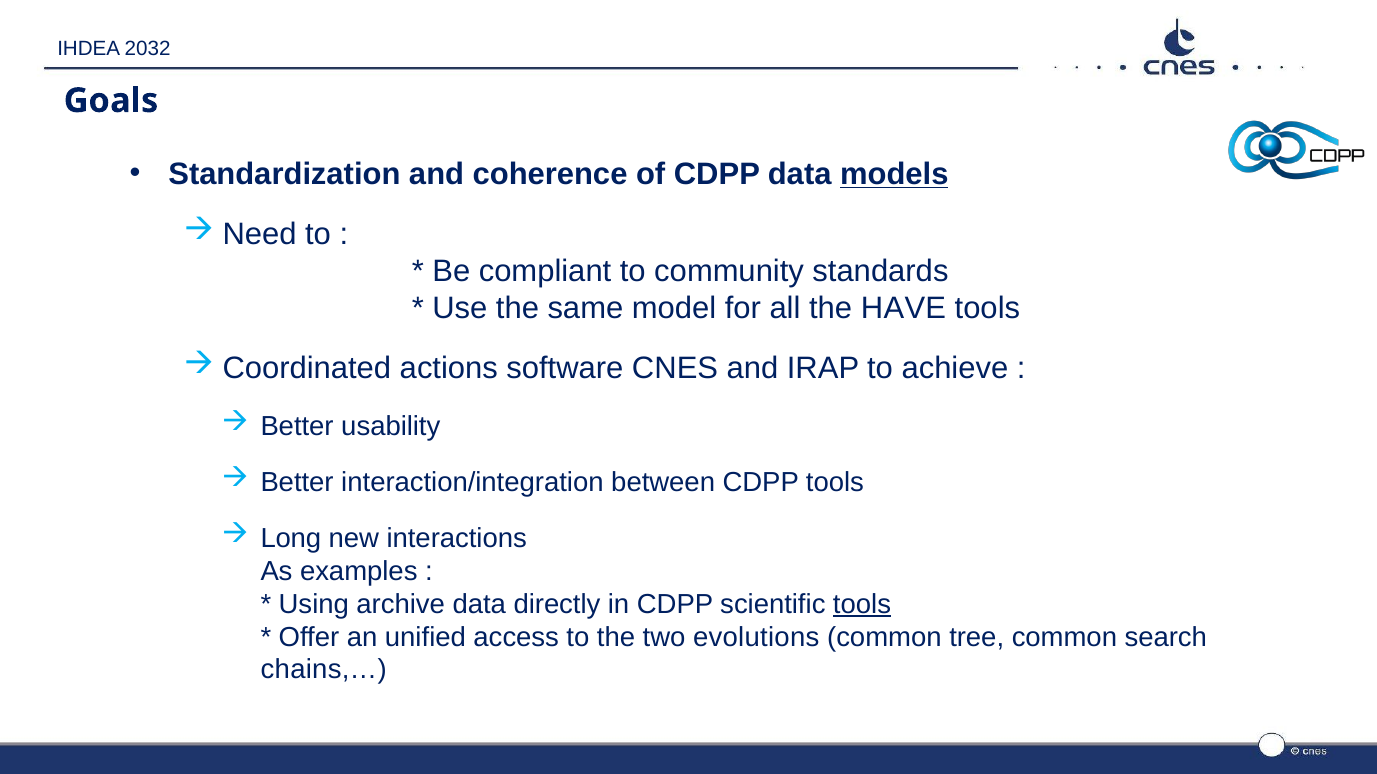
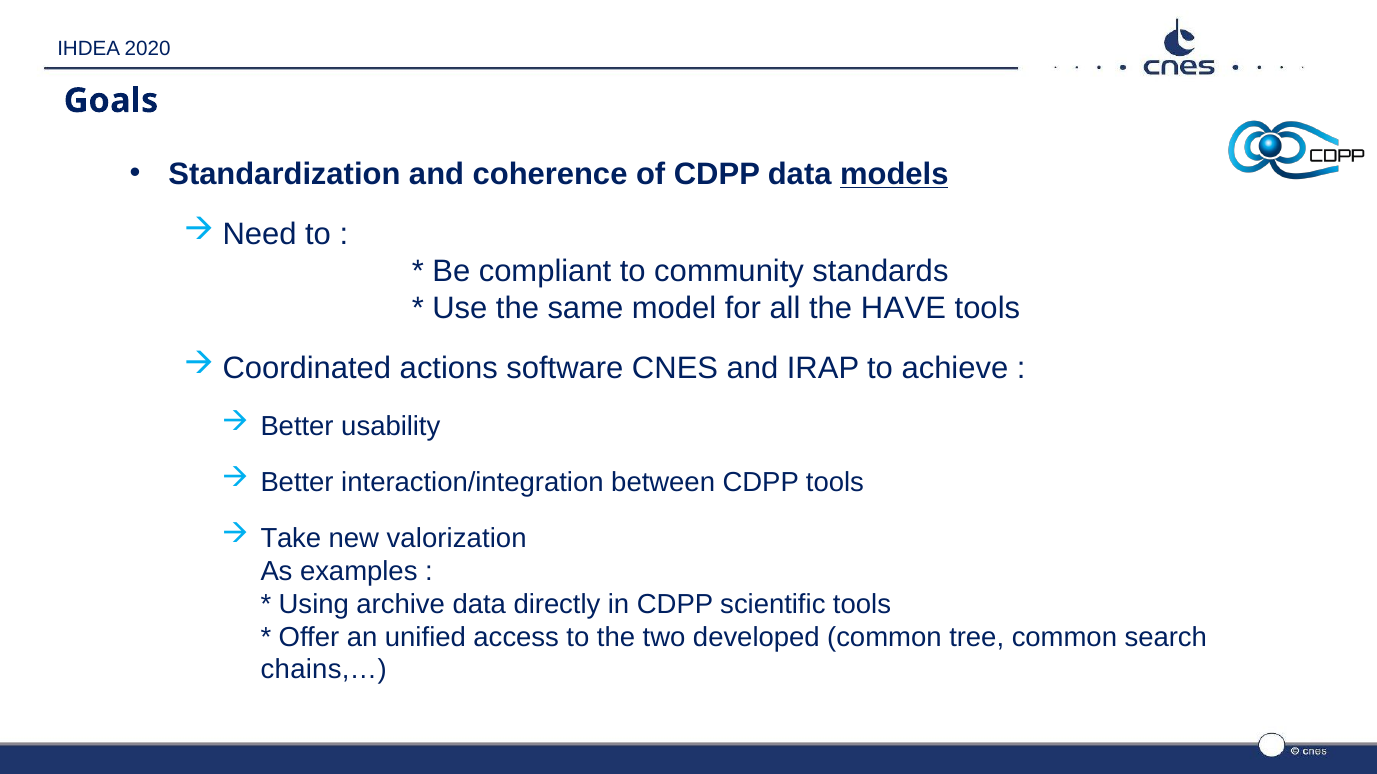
2032: 2032 -> 2020
Long: Long -> Take
interactions: interactions -> valorization
tools at (862, 604) underline: present -> none
evolutions: evolutions -> developed
